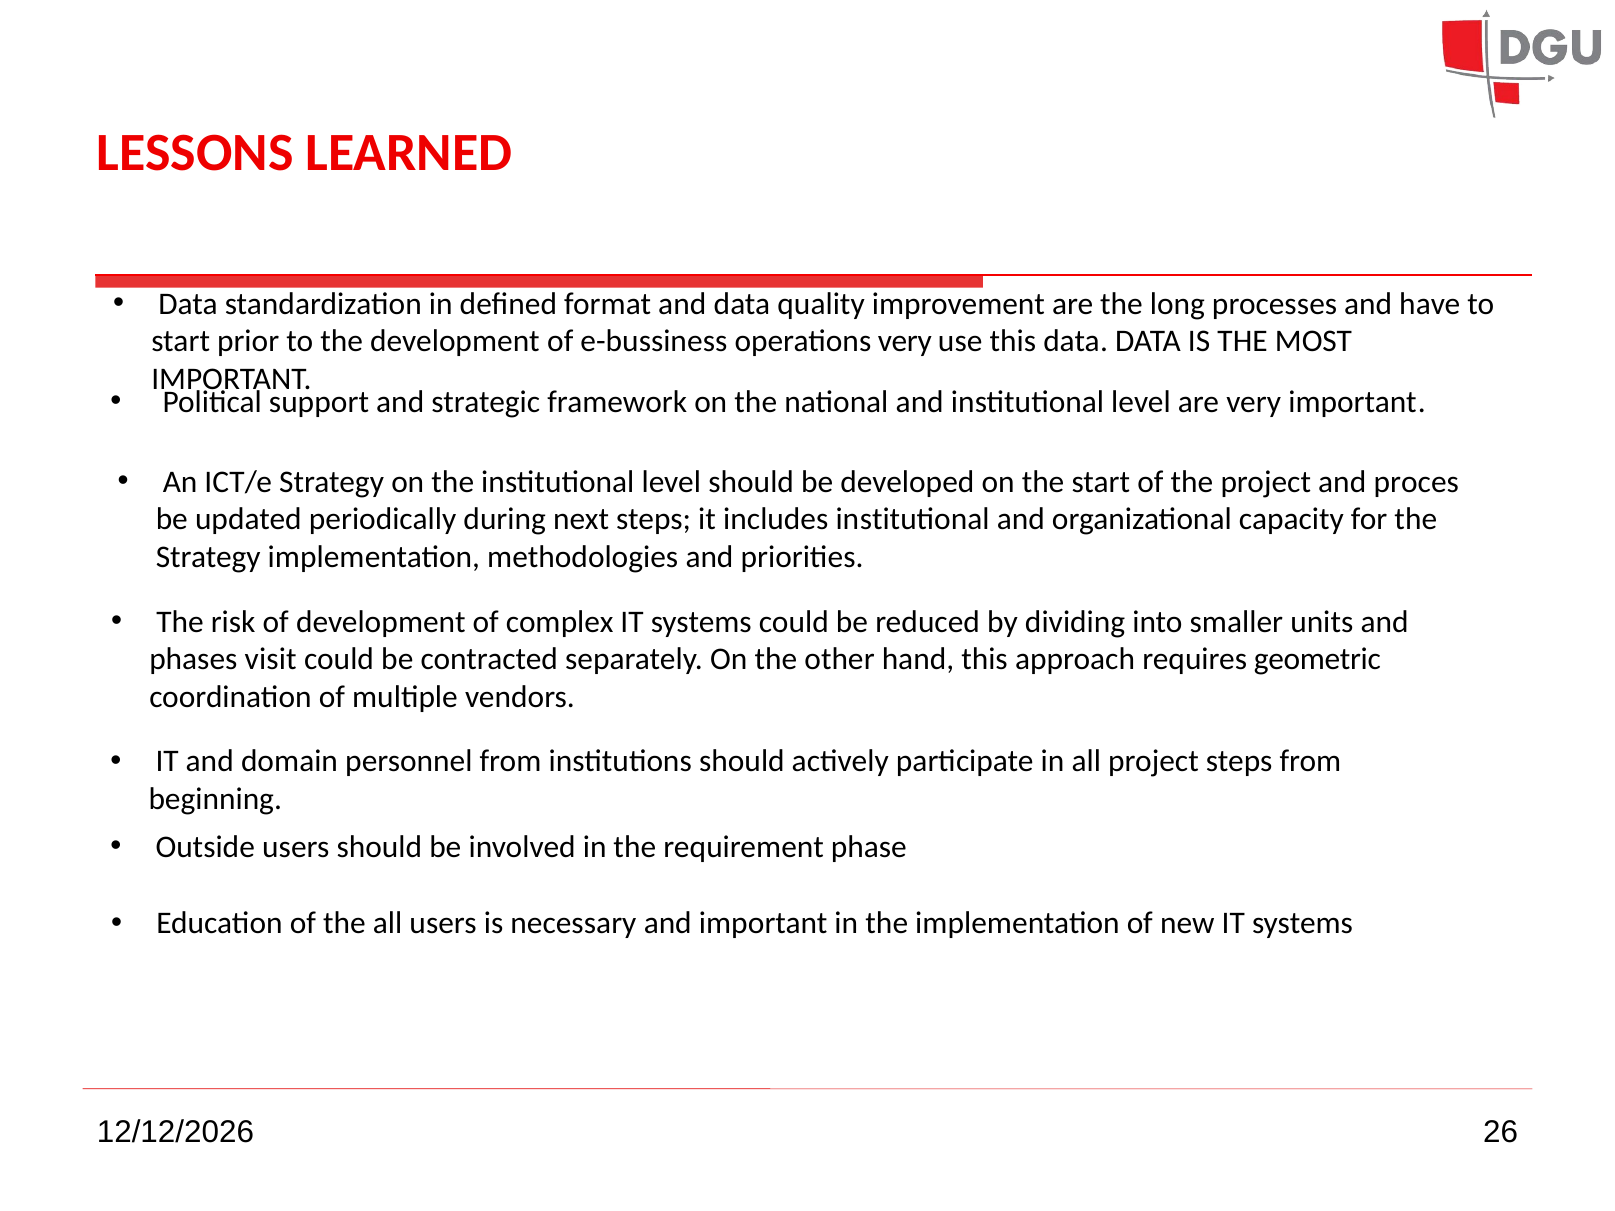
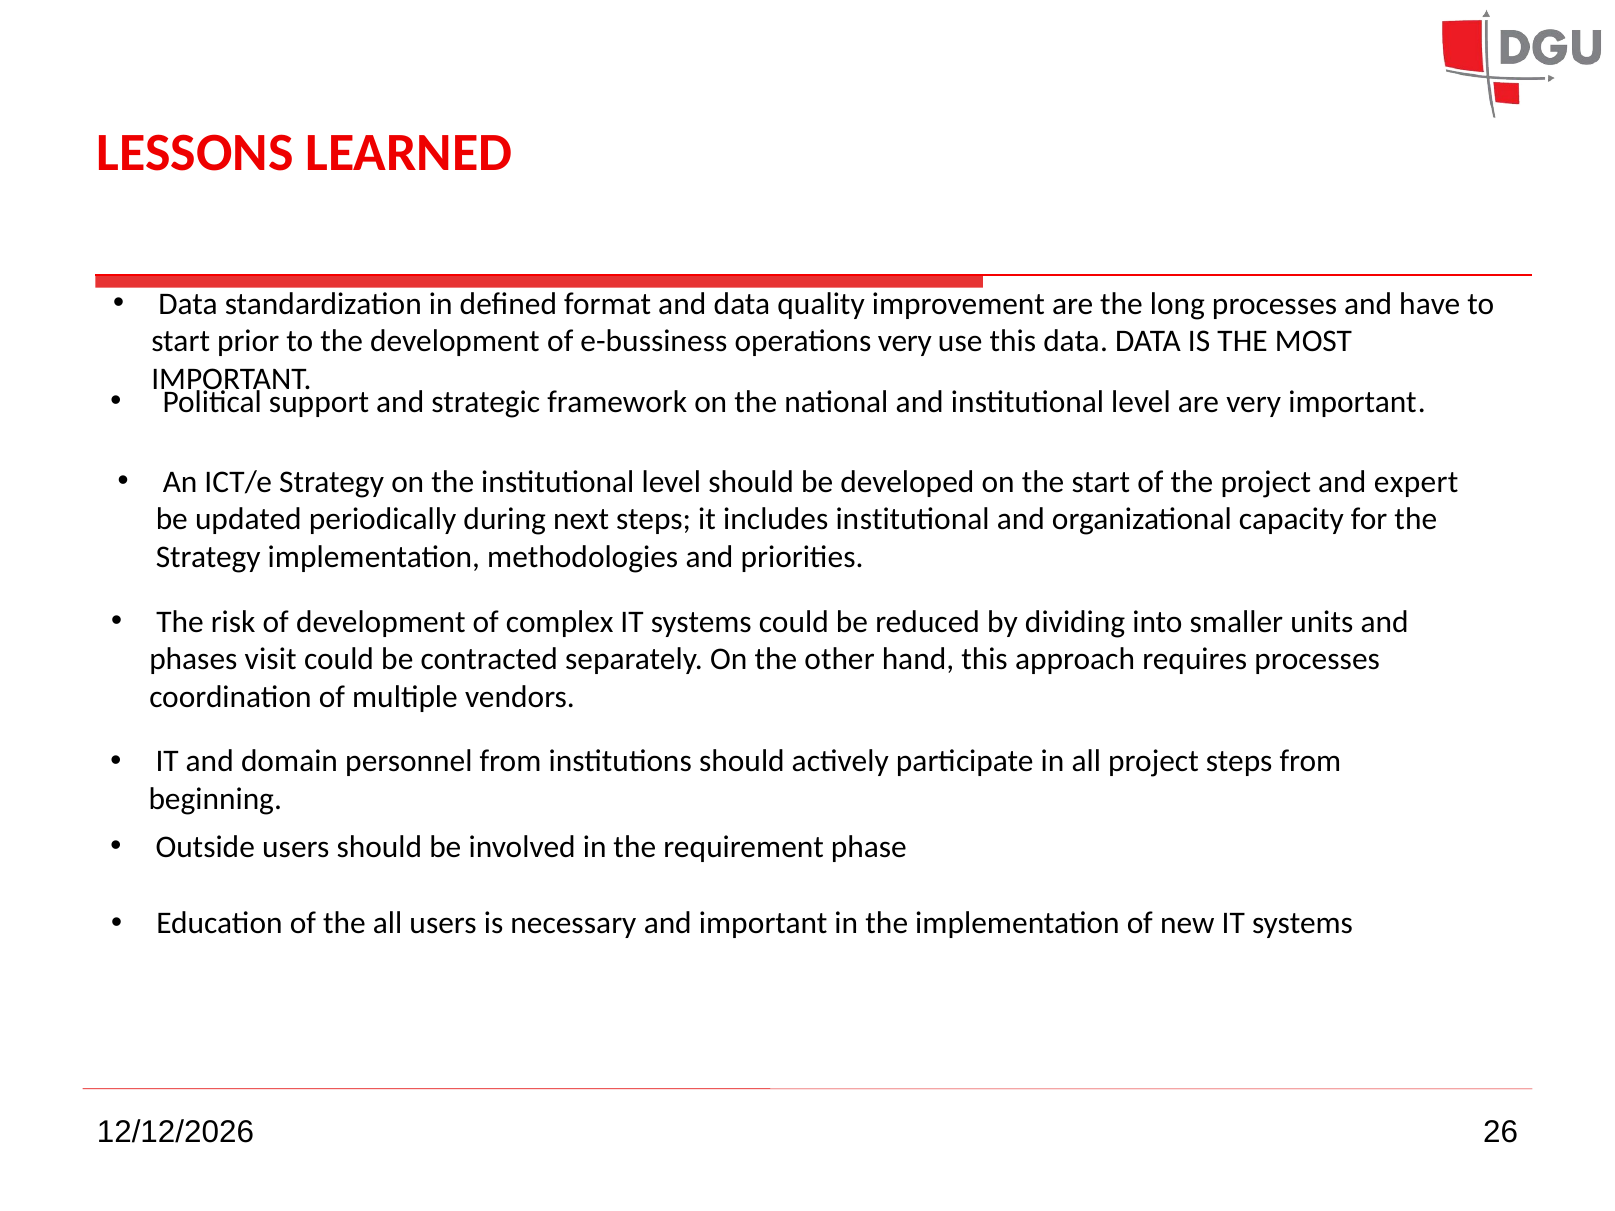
proces: proces -> expert
requires geometric: geometric -> processes
